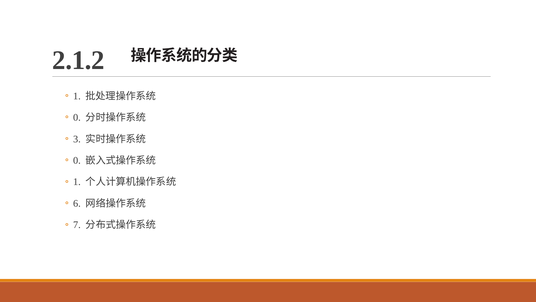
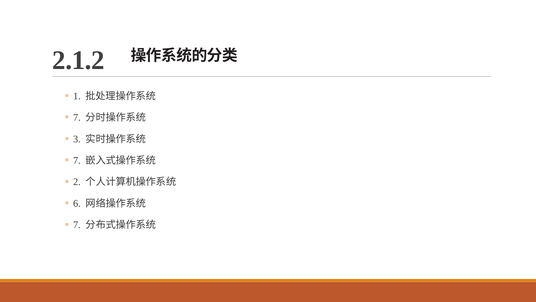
0 at (77, 117): 0 -> 7
0 at (77, 160): 0 -> 7
1 at (77, 182): 1 -> 2
